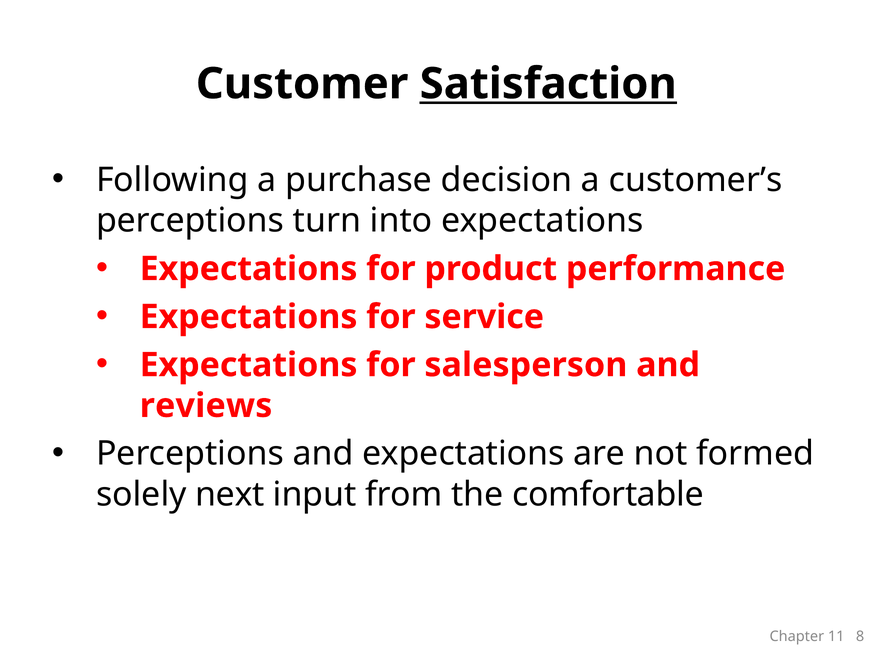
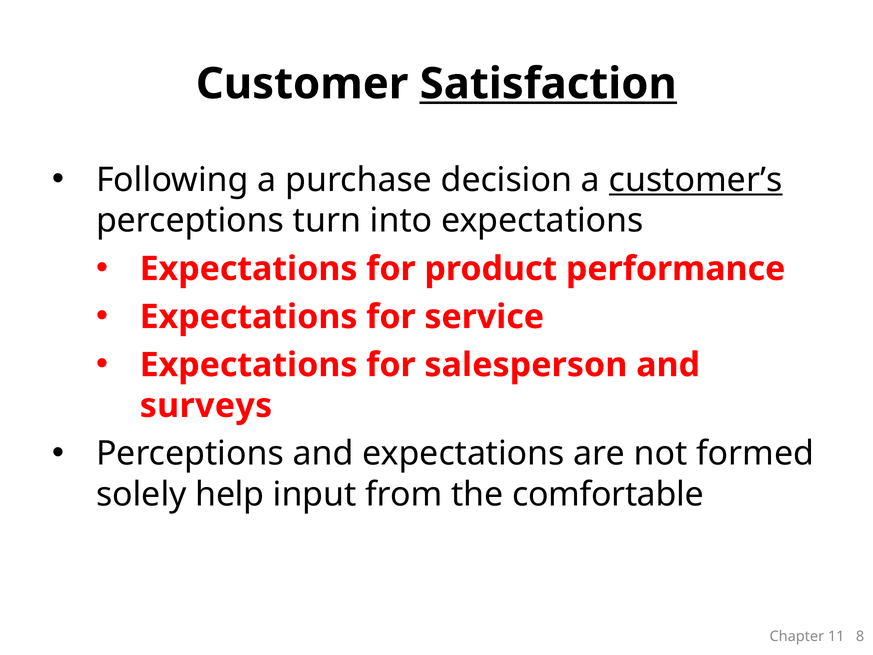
customer’s underline: none -> present
reviews: reviews -> surveys
next: next -> help
